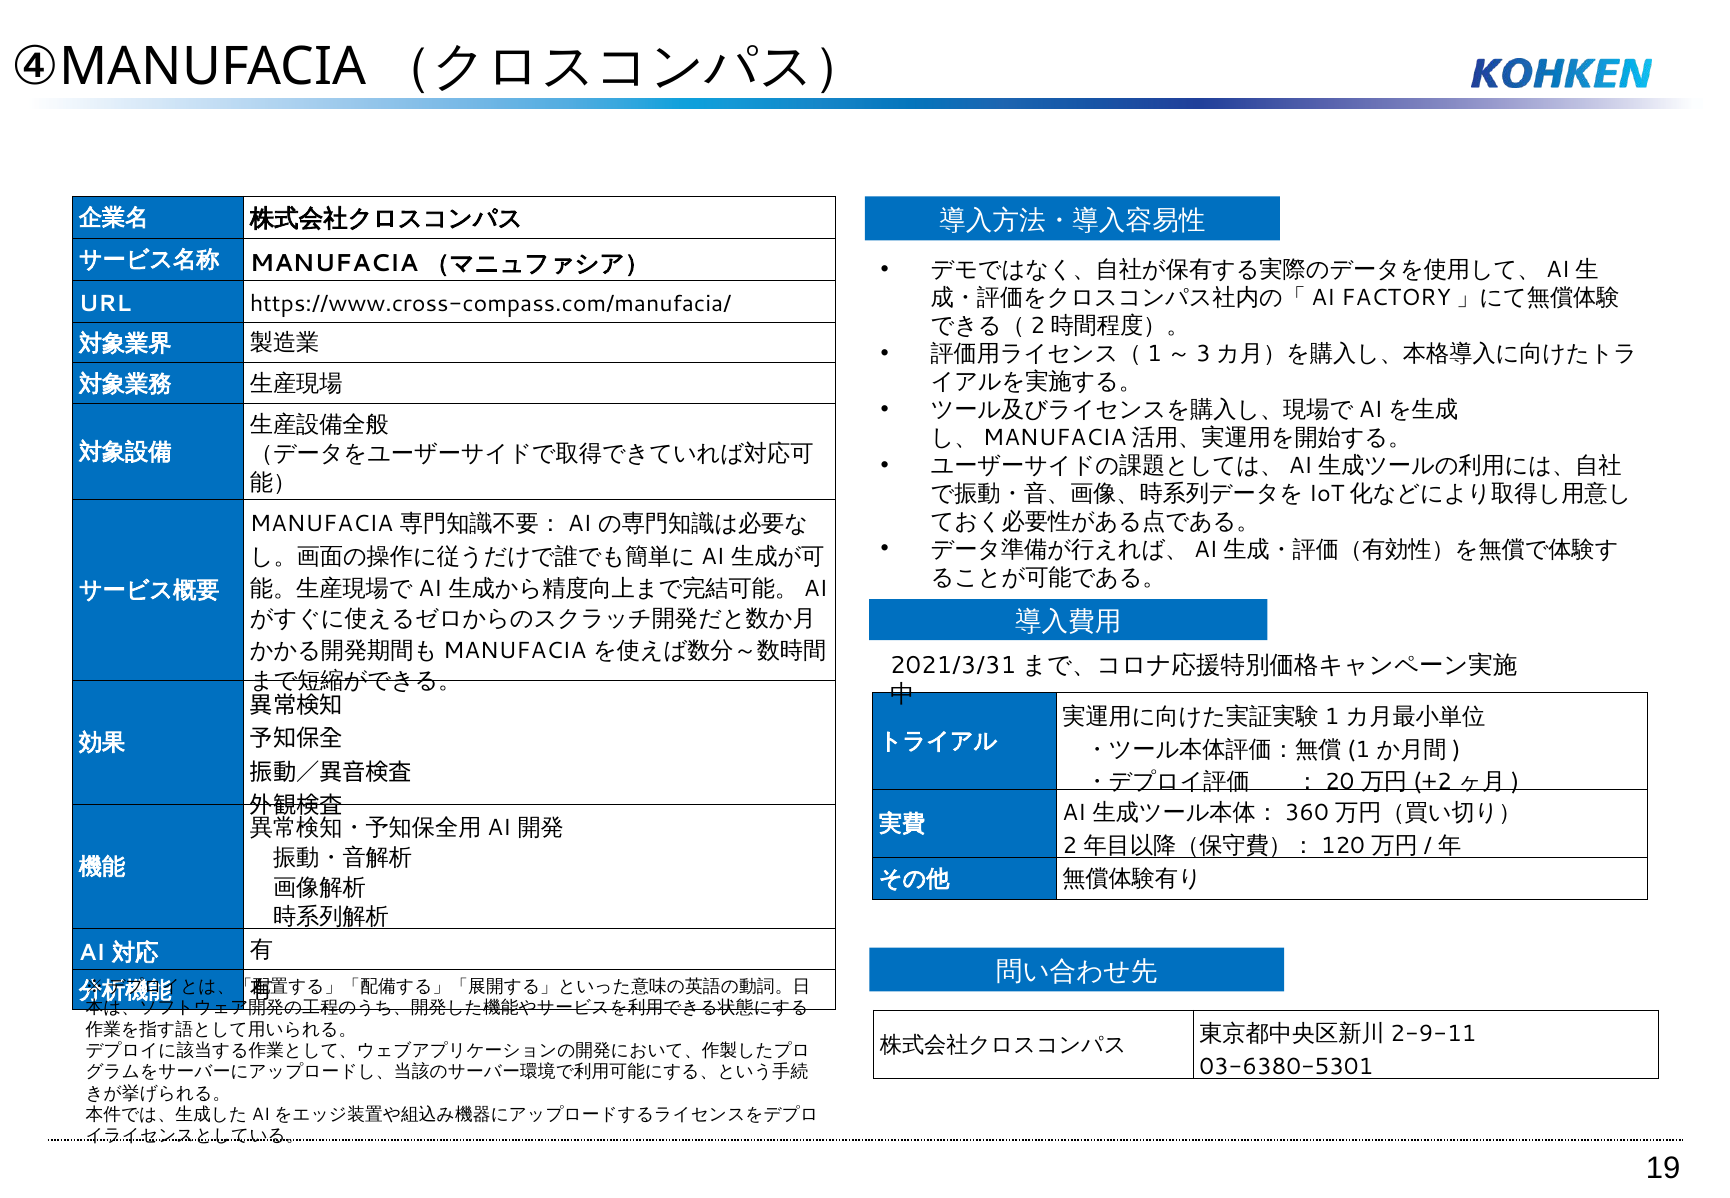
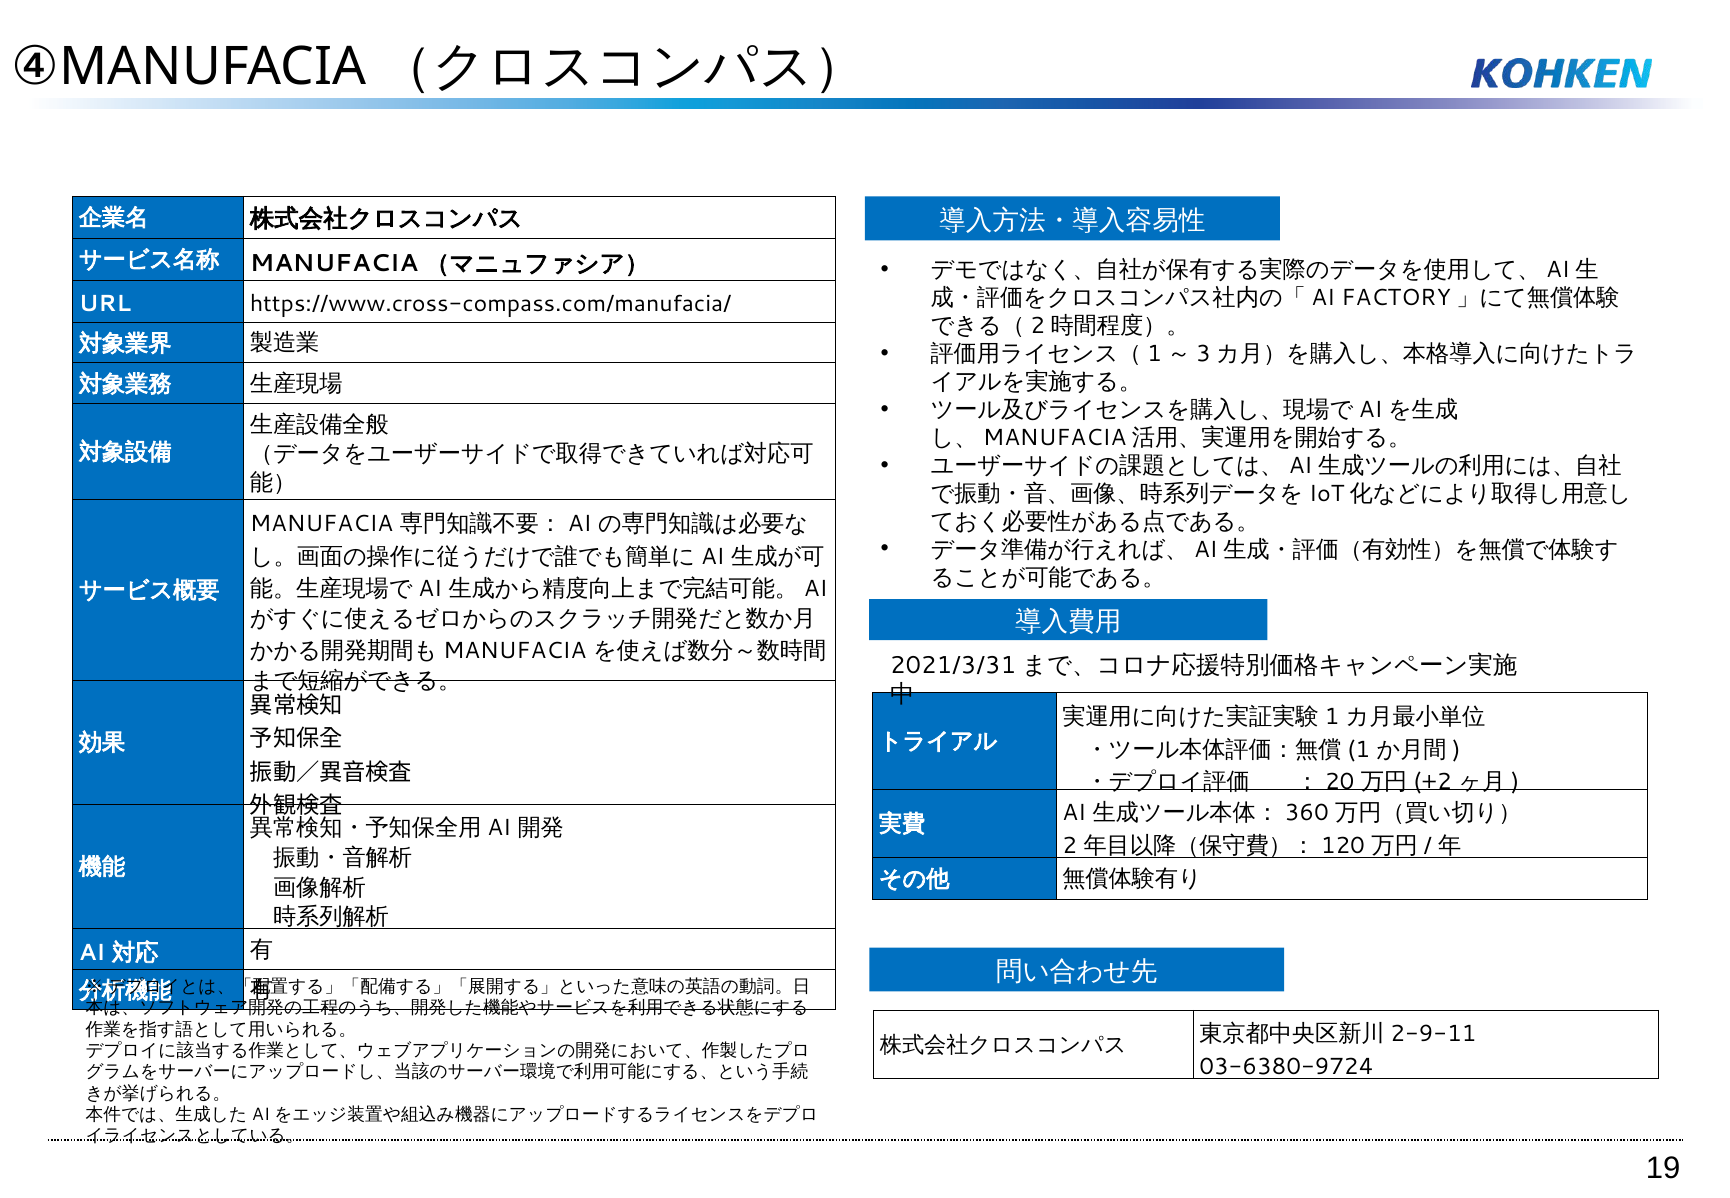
03-6380-5301: 03-6380-5301 -> 03-6380-9724
